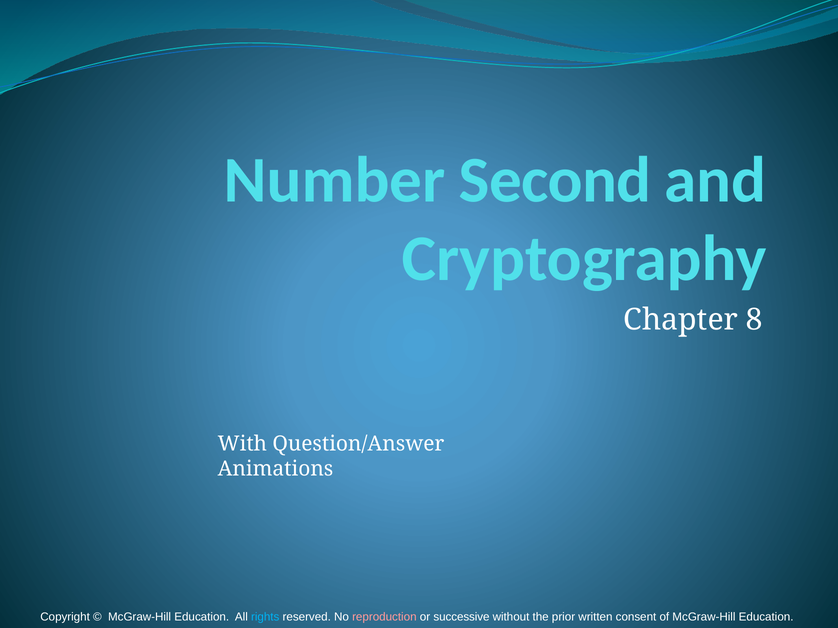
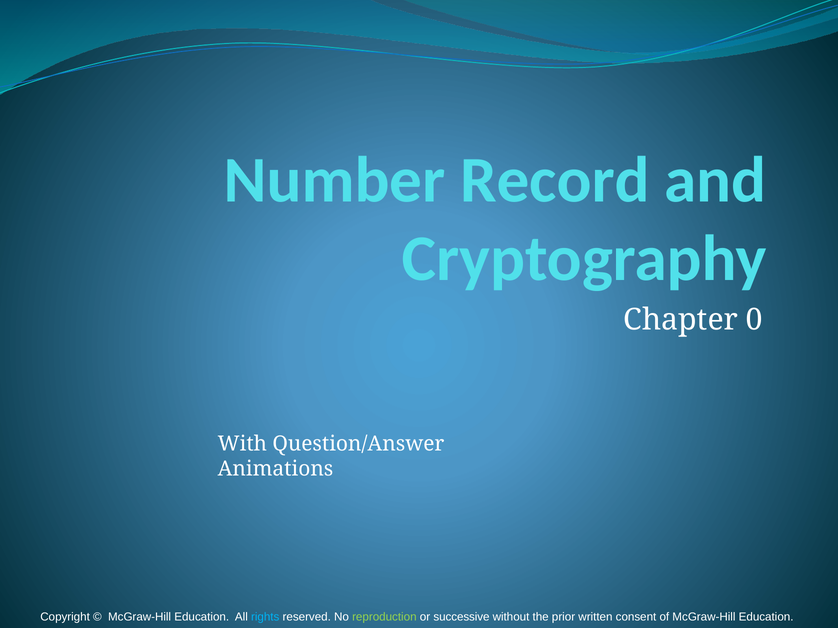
Second: Second -> Record
8: 8 -> 0
reproduction colour: pink -> light green
